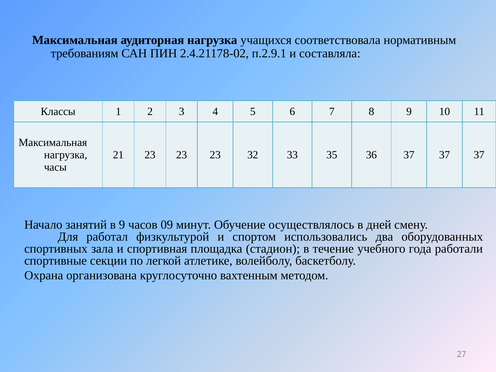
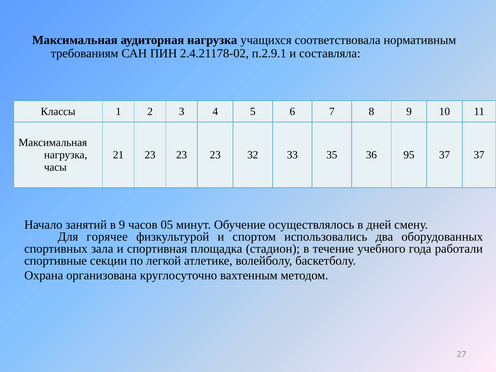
36 37: 37 -> 95
09: 09 -> 05
работал: работал -> горячее
